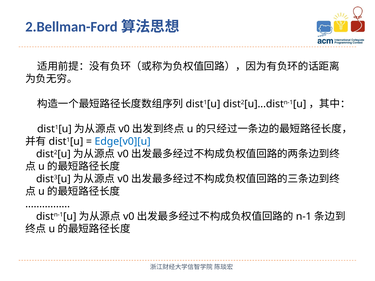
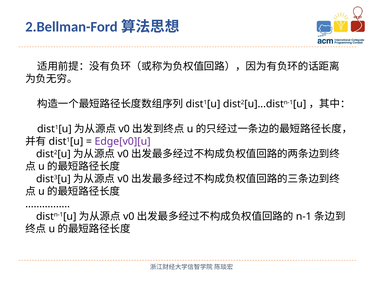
Edge[v0][u colour: blue -> purple
